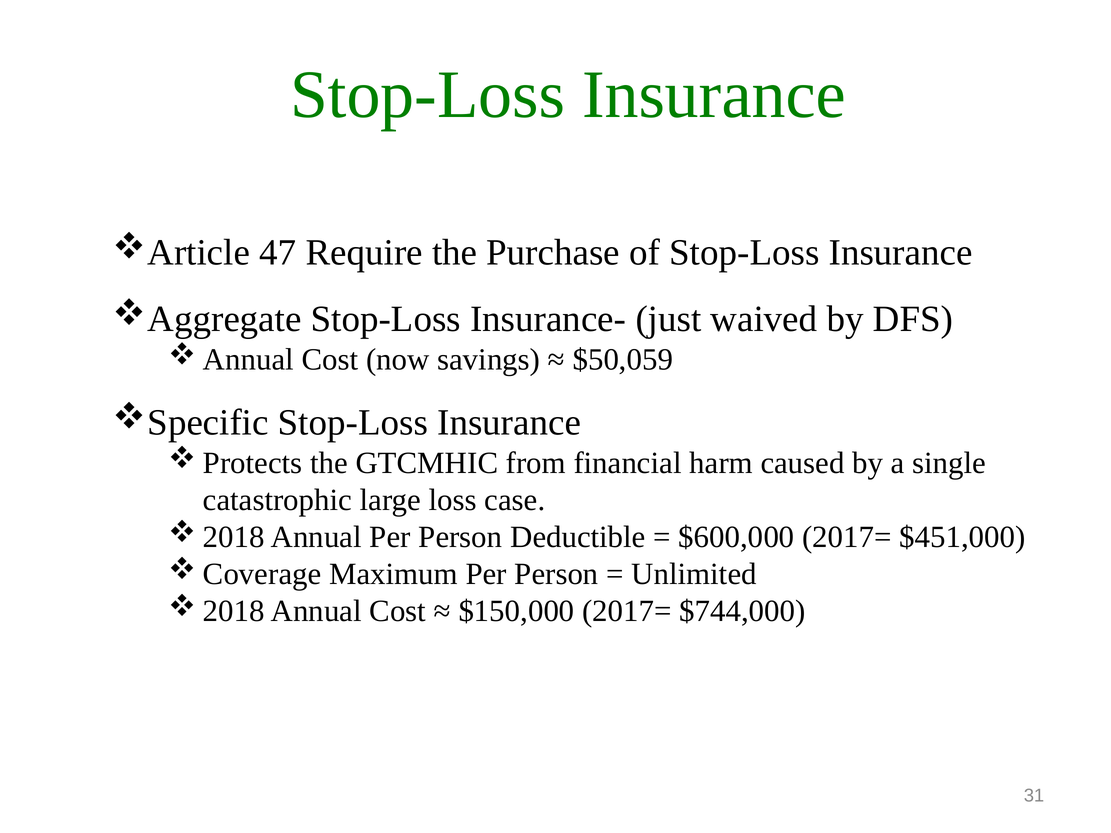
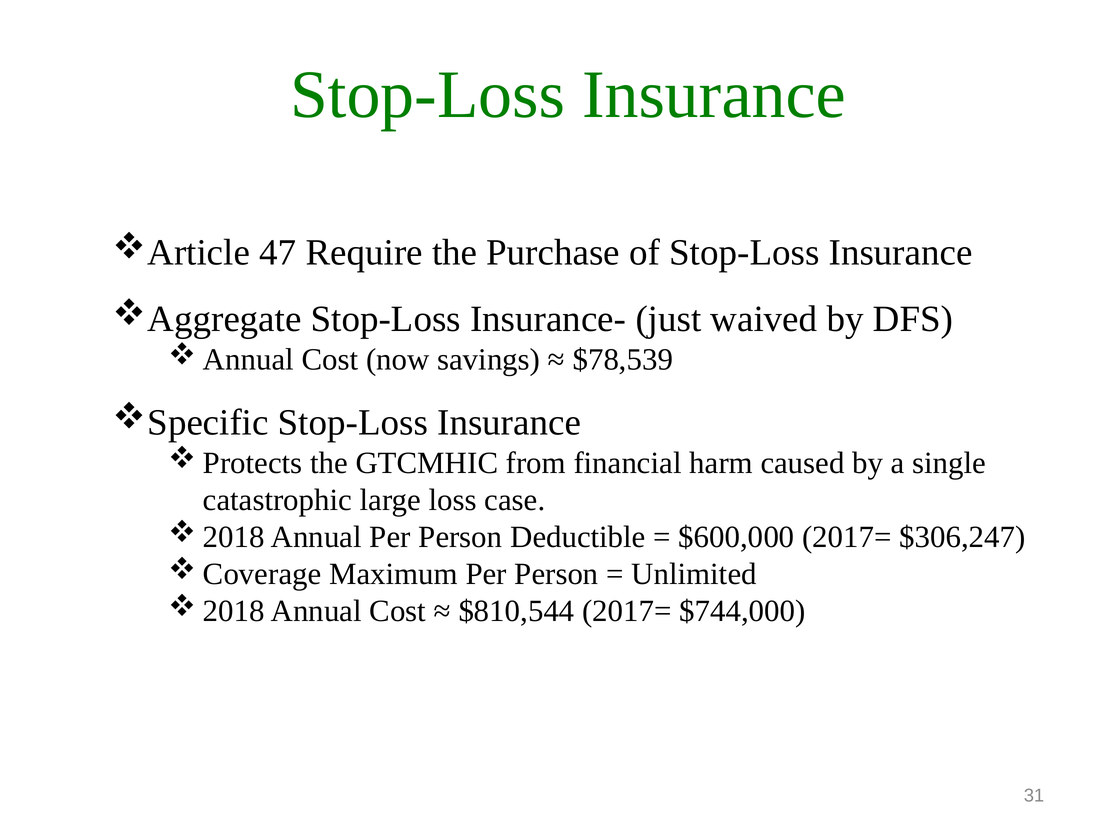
$50,059: $50,059 -> $78,539
$451,000: $451,000 -> $306,247
$150,000: $150,000 -> $810,544
